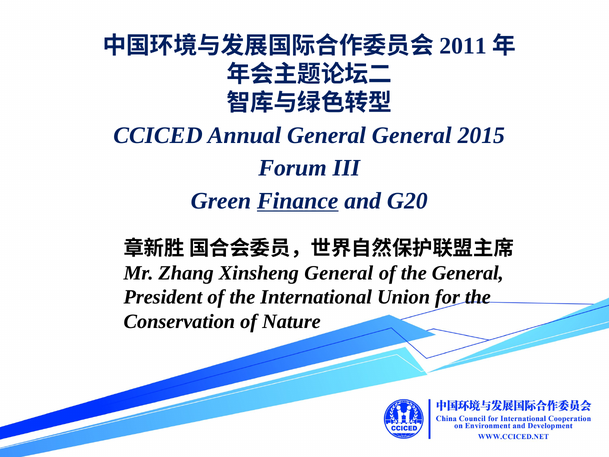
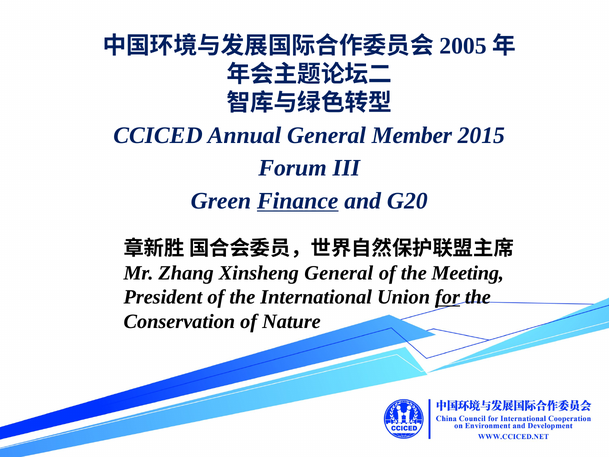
2011: 2011 -> 2005
General General: General -> Member
the General: General -> Meeting
for underline: none -> present
